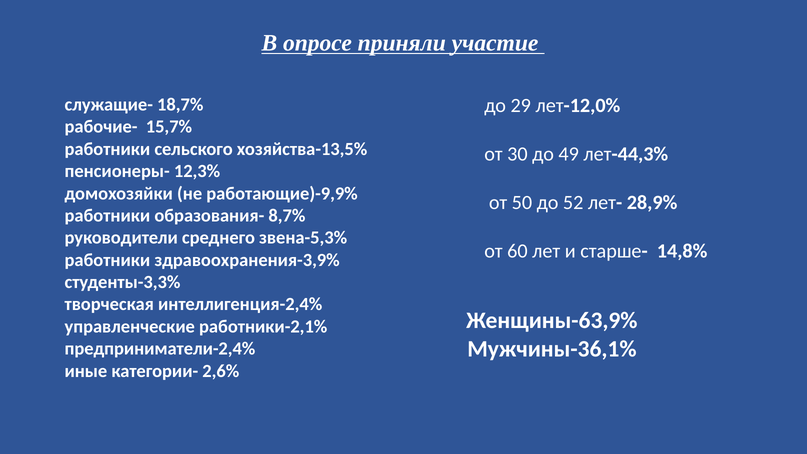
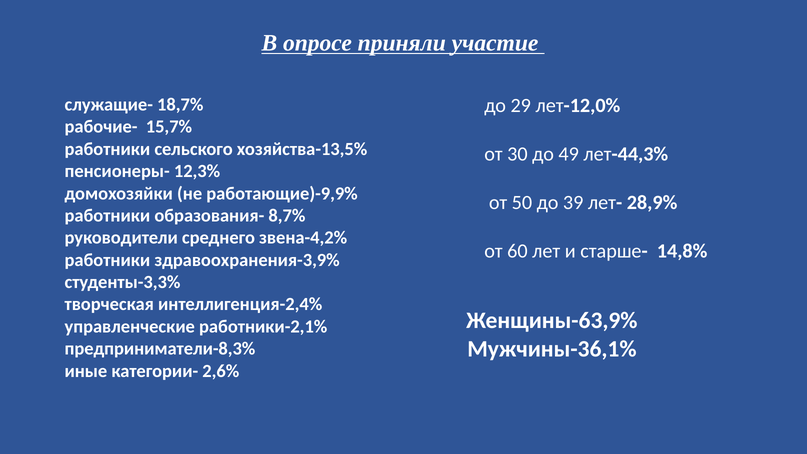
52: 52 -> 39
звена-5,3%: звена-5,3% -> звена-4,2%
предприниматели-2,4%: предприниматели-2,4% -> предприниматели-8,3%
